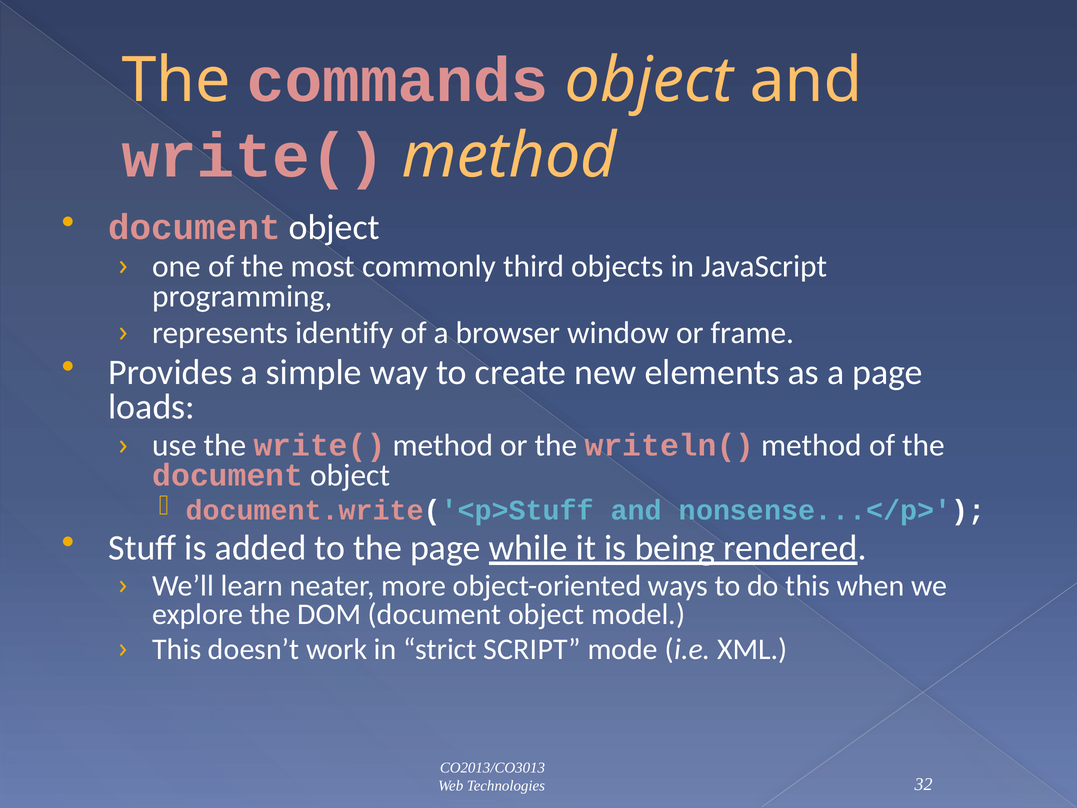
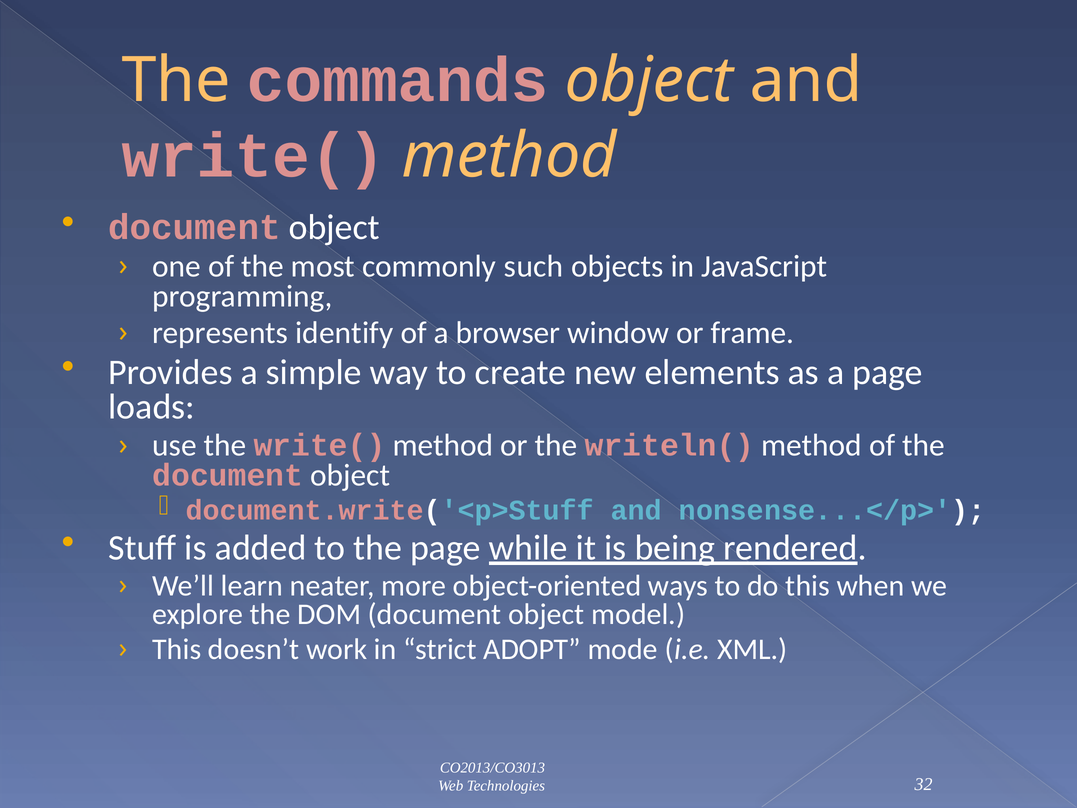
third: third -> such
SCRIPT: SCRIPT -> ADOPT
